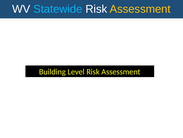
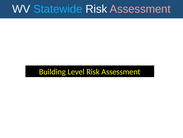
Assessment at (140, 9) colour: yellow -> pink
